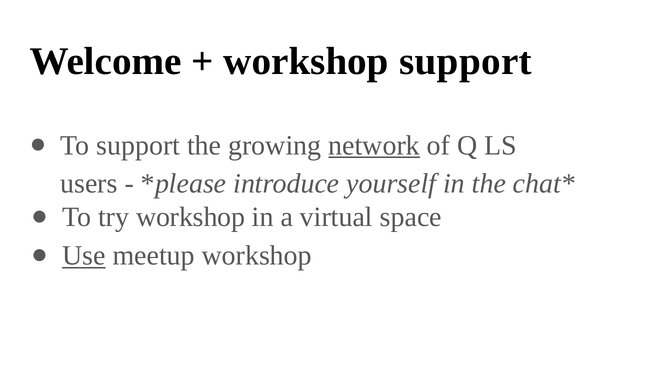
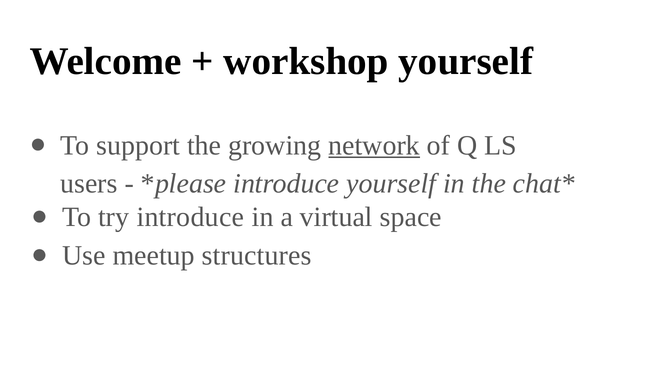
workshop support: support -> yourself
try workshop: workshop -> introduce
Use underline: present -> none
meetup workshop: workshop -> structures
